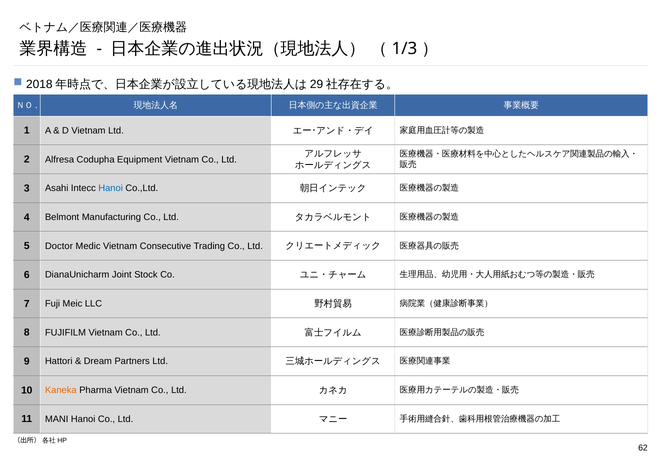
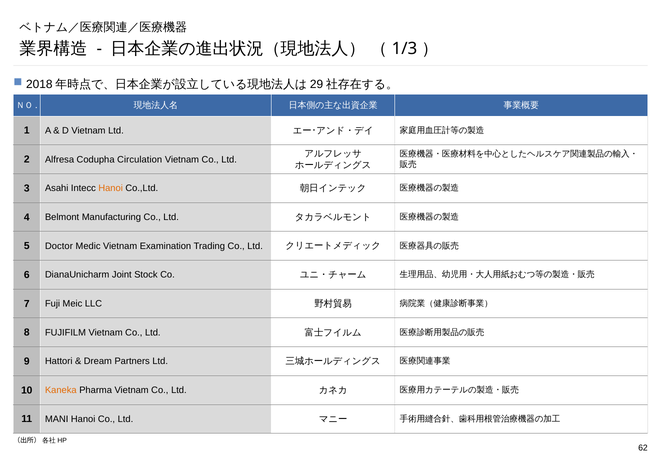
Equipment: Equipment -> Circulation
Hanoi at (111, 188) colour: blue -> orange
Consecutive: Consecutive -> Examination
